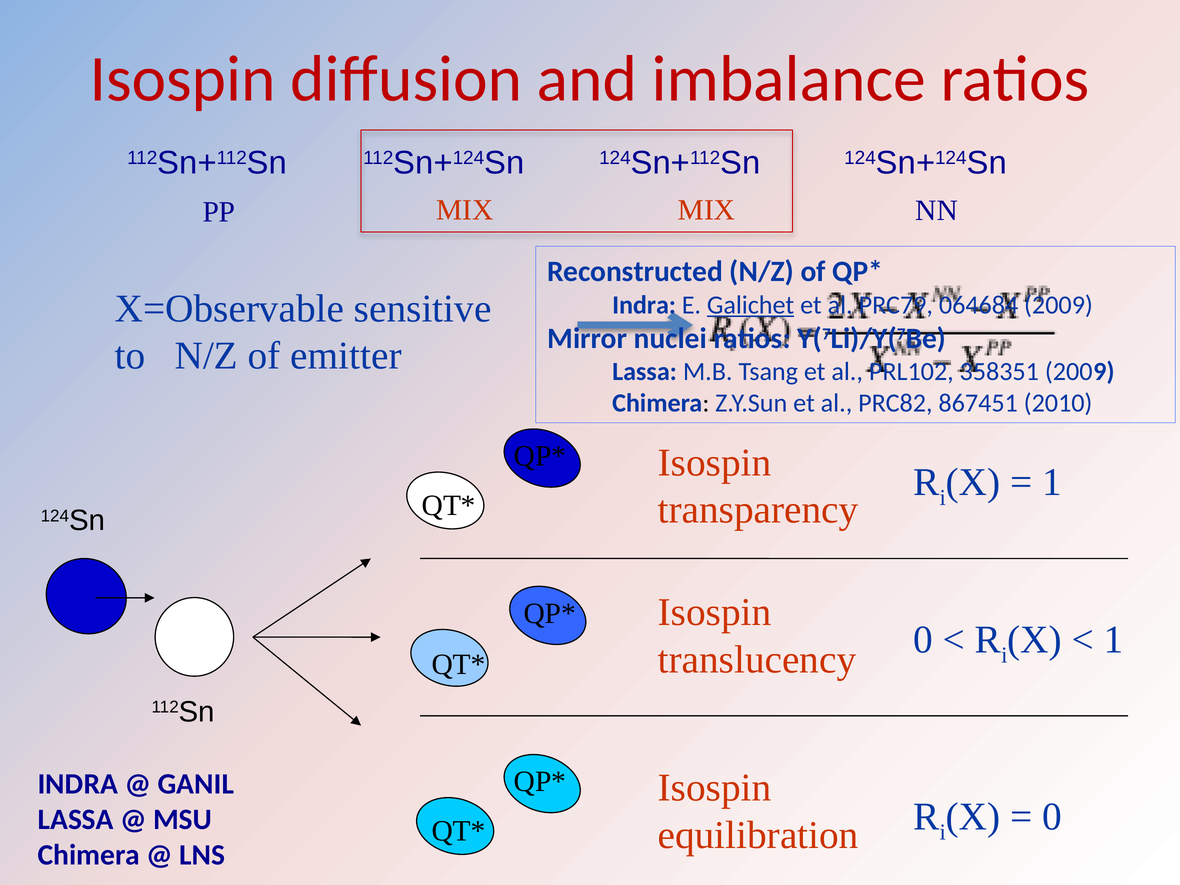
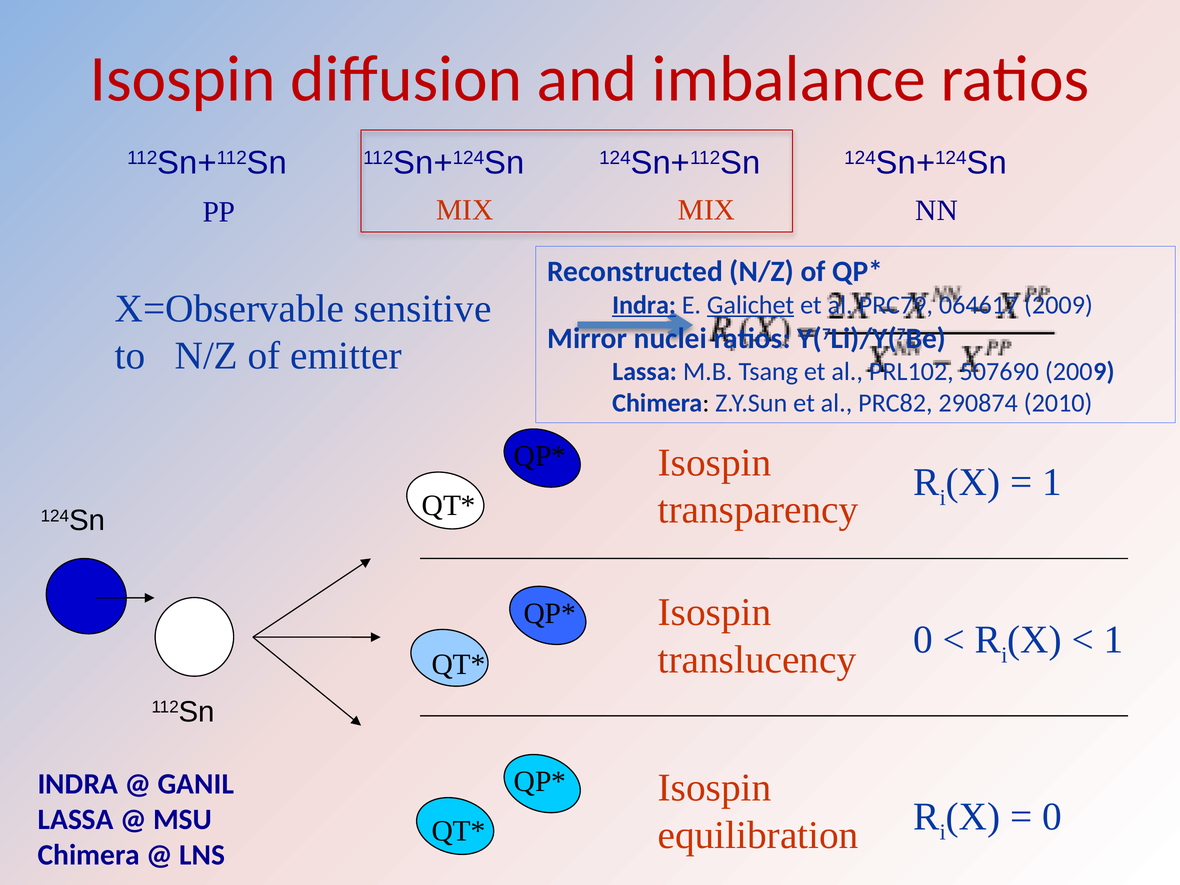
Indra at (644, 305) underline: none -> present
064684: 064684 -> 064617
358351: 358351 -> 507690
867451: 867451 -> 290874
